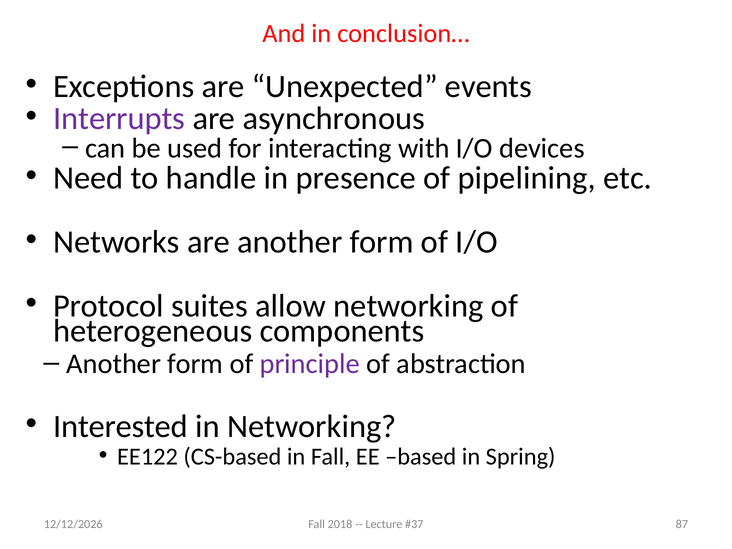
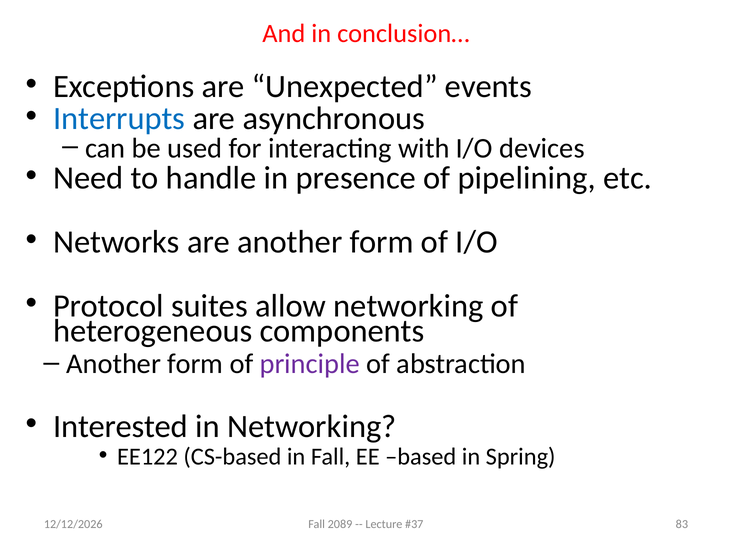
Interrupts colour: purple -> blue
87: 87 -> 83
2018: 2018 -> 2089
